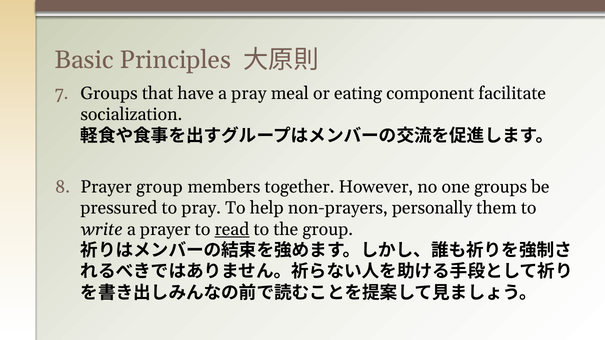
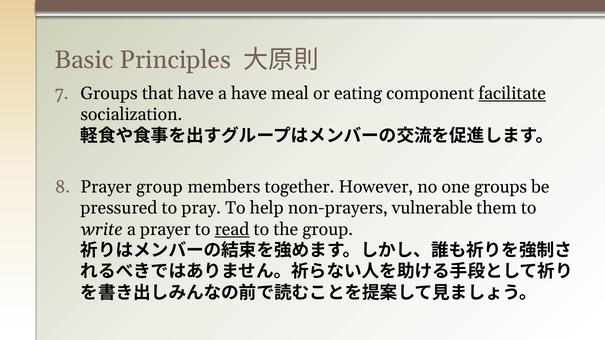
a pray: pray -> have
facilitate underline: none -> present
personally: personally -> vulnerable
